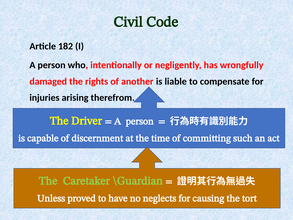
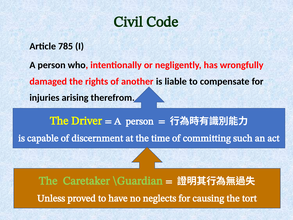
182: 182 -> 785
